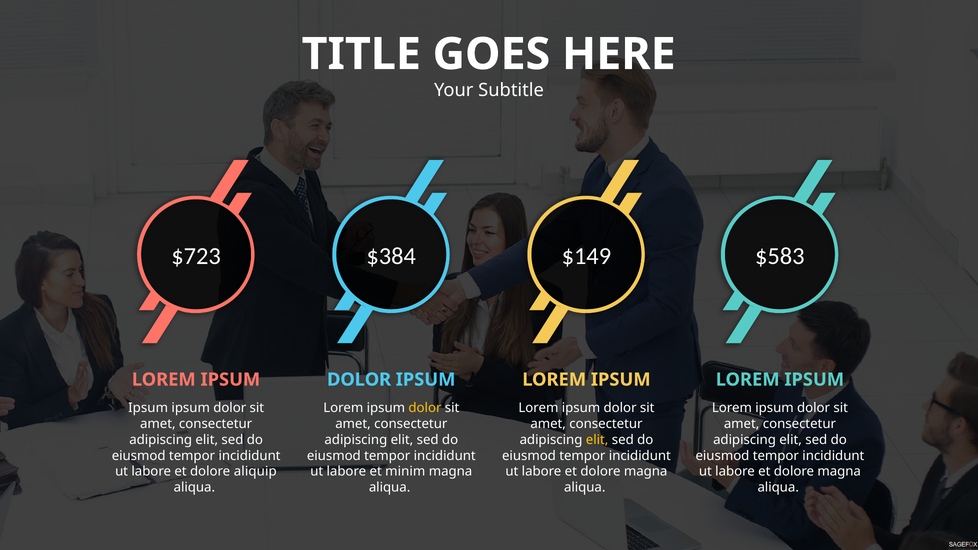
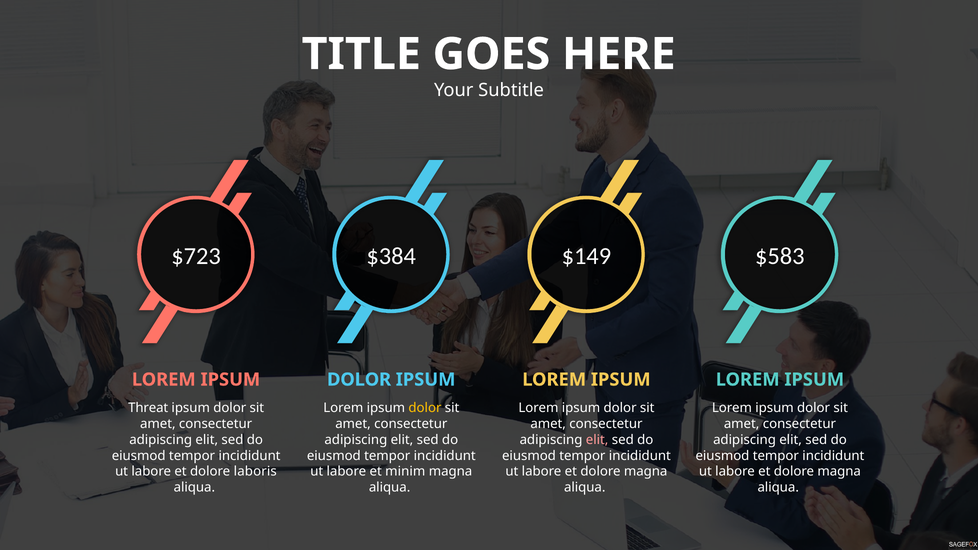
Ipsum at (148, 408): Ipsum -> Threat
elit at (597, 440) colour: yellow -> pink
aliquip: aliquip -> laboris
